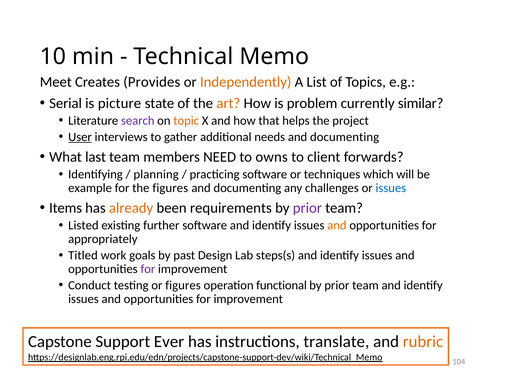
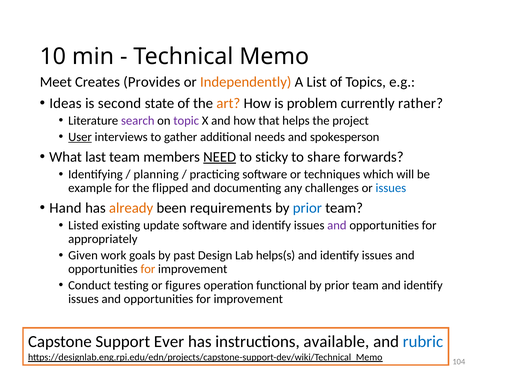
Serial: Serial -> Ideas
picture: picture -> second
similar: similar -> rather
topic colour: orange -> purple
needs and documenting: documenting -> spokesperson
NEED underline: none -> present
owns: owns -> sticky
client: client -> share
the figures: figures -> flipped
Items: Items -> Hand
prior at (307, 208) colour: purple -> blue
further: further -> update
and at (337, 225) colour: orange -> purple
Titled: Titled -> Given
steps(s: steps(s -> helps(s
for at (148, 269) colour: purple -> orange
translate: translate -> available
rubric colour: orange -> blue
